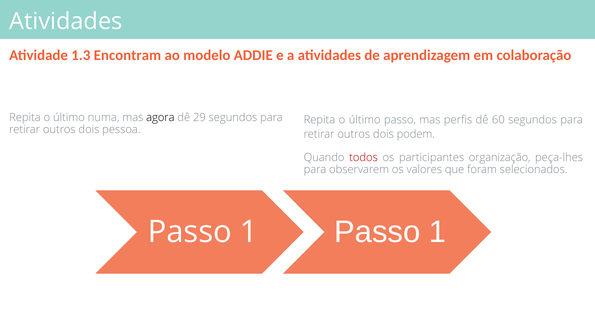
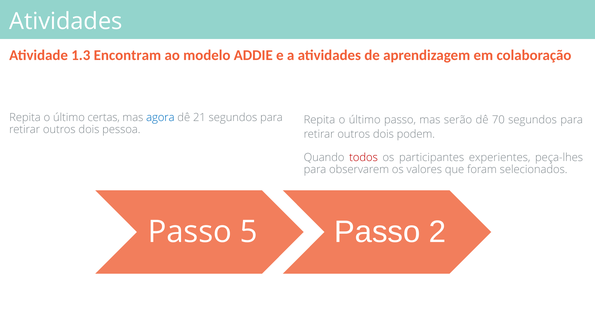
numa: numa -> certas
agora colour: black -> blue
29: 29 -> 21
perfis: perfis -> serão
60: 60 -> 70
organização: organização -> experientes
1 at (249, 232): 1 -> 5
1 at (437, 232): 1 -> 2
